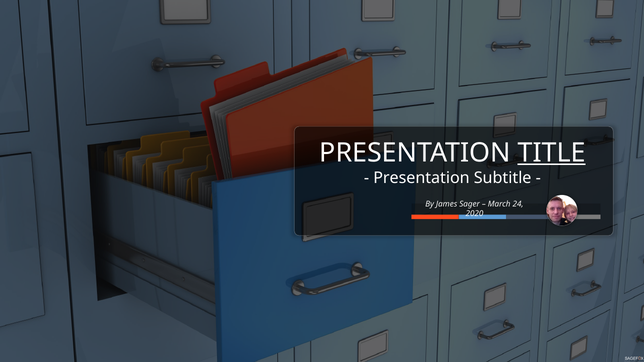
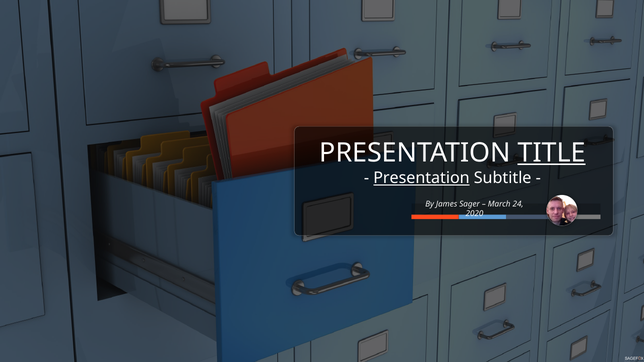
Presentation at (421, 178) underline: none -> present
